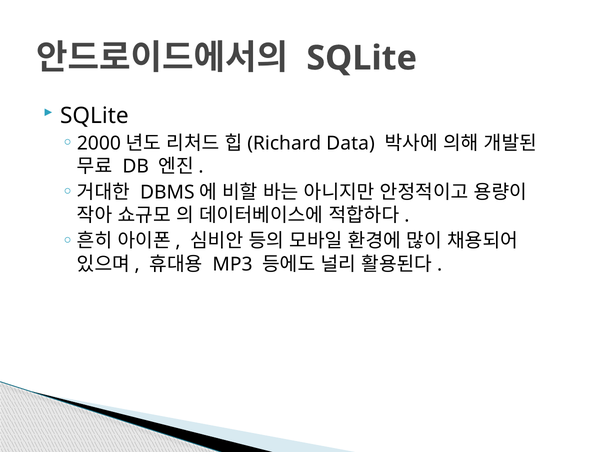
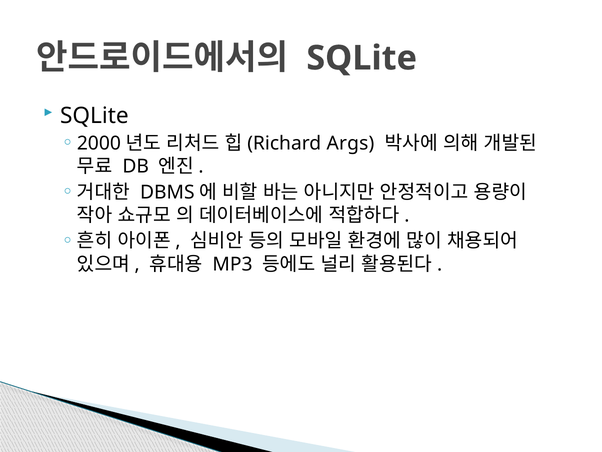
Data: Data -> Args
